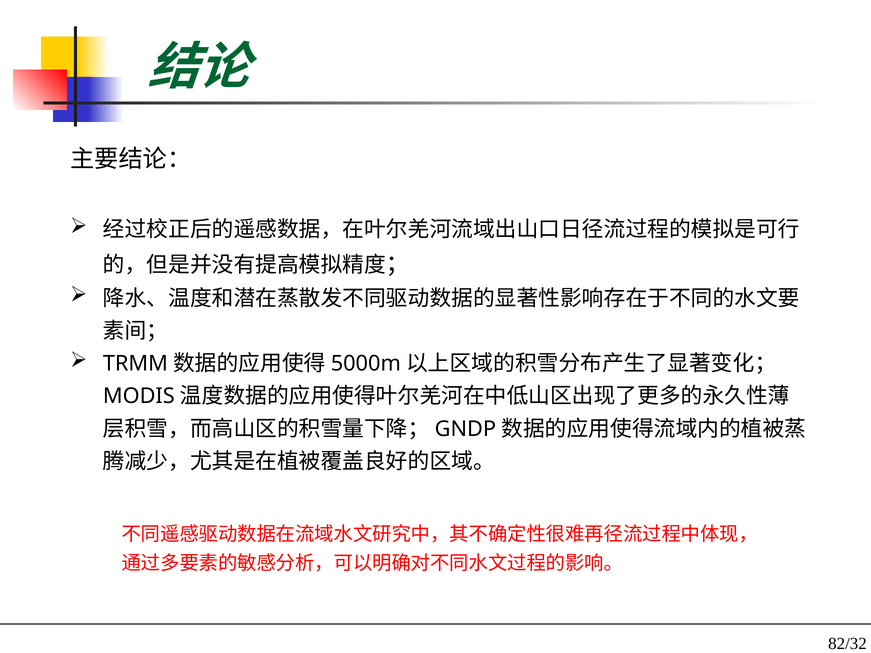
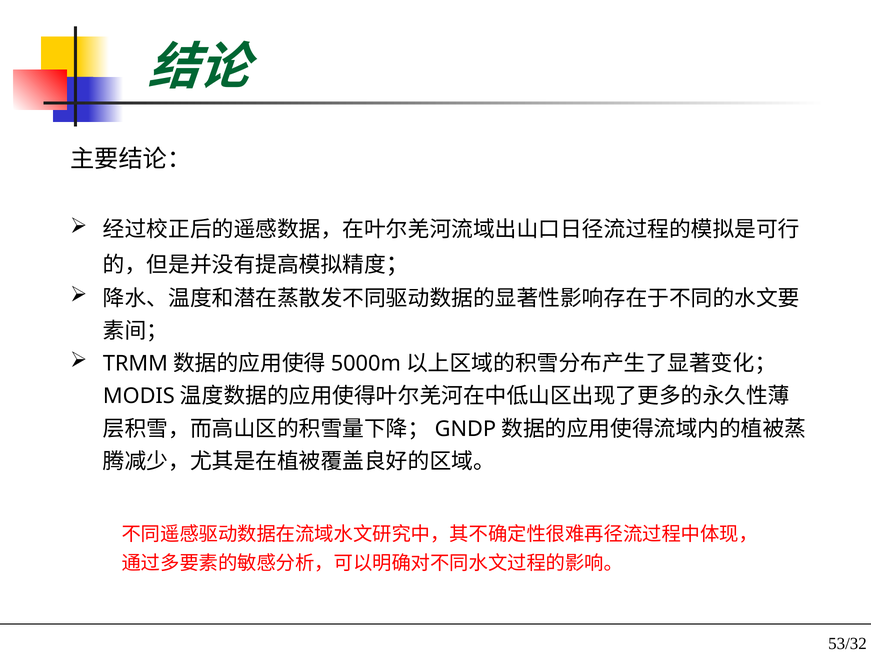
82/32: 82/32 -> 53/32
